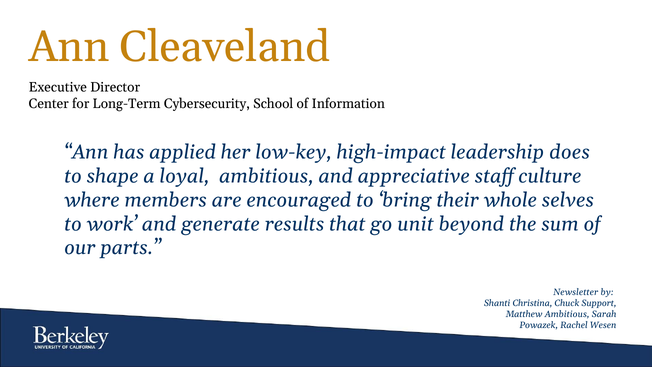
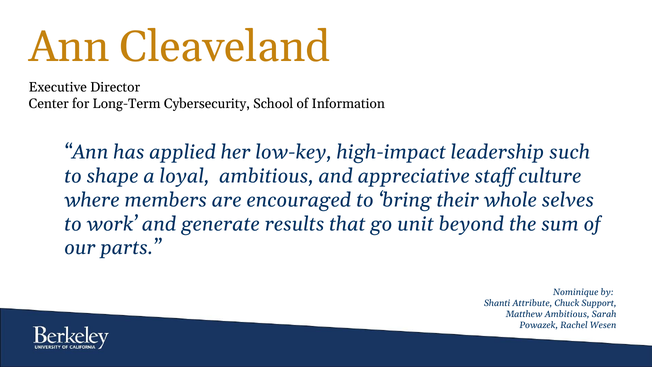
does: does -> such
Newsletter: Newsletter -> Nominique
Christina: Christina -> Attribute
